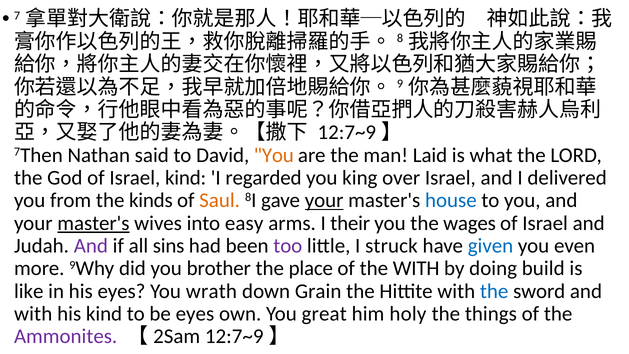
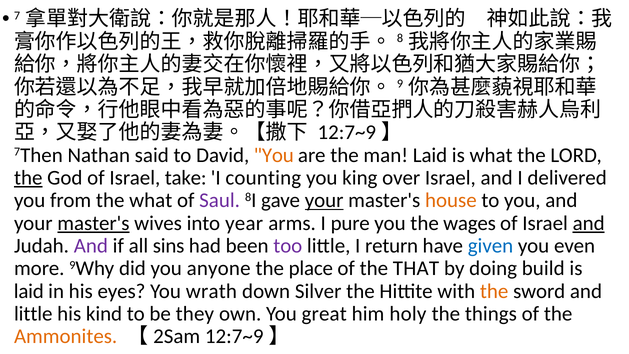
the at (28, 178) underline: none -> present
Israel kind: kind -> take
regarded: regarded -> counting
the kinds: kinds -> what
Saul colour: orange -> purple
house colour: blue -> orange
easy: easy -> year
their: their -> pure
and at (589, 223) underline: none -> present
struck: struck -> return
brother: brother -> anyone
the WITH: WITH -> THAT
like at (29, 291): like -> laid
Grain: Grain -> Silver
the at (494, 291) colour: blue -> orange
with at (33, 314): with -> little
be eyes: eyes -> they
Ammonites colour: purple -> orange
